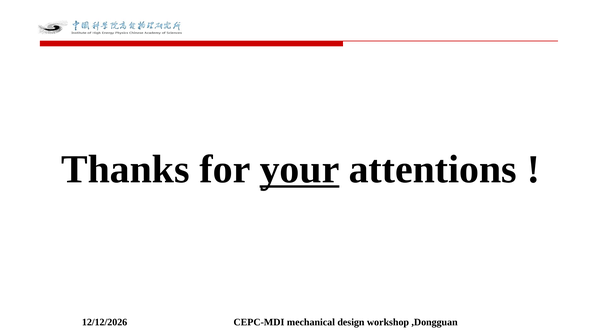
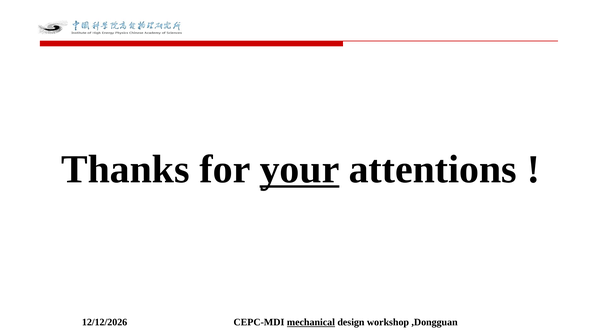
mechanical underline: none -> present
